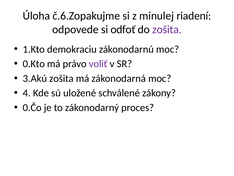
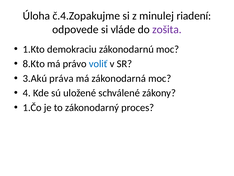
č.6.Zopakujme: č.6.Zopakujme -> č.4.Zopakujme
odfoť: odfoť -> vláde
0.Kto: 0.Kto -> 8.Kto
voliť colour: purple -> blue
3.Akú zošita: zošita -> práva
0.Čo: 0.Čo -> 1.Čo
